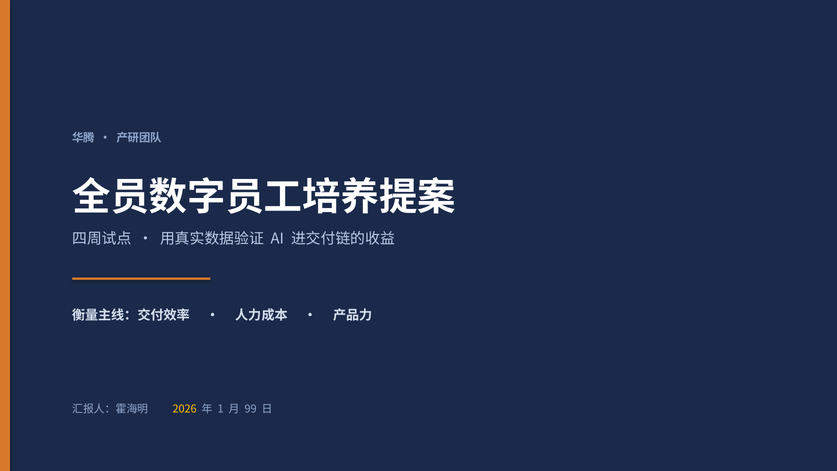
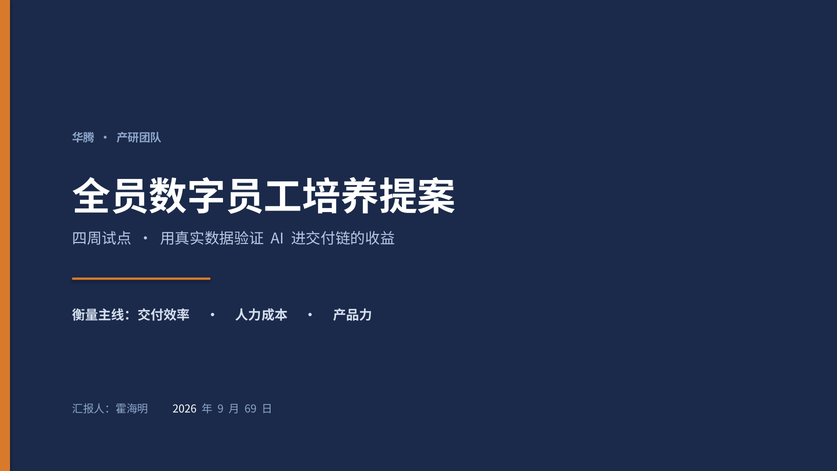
2026 colour: yellow -> white
1: 1 -> 9
99: 99 -> 69
